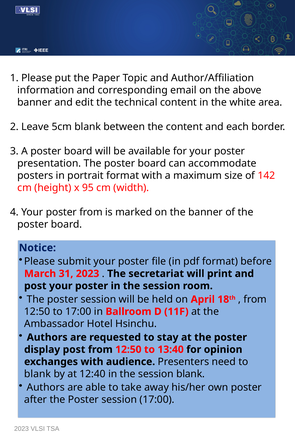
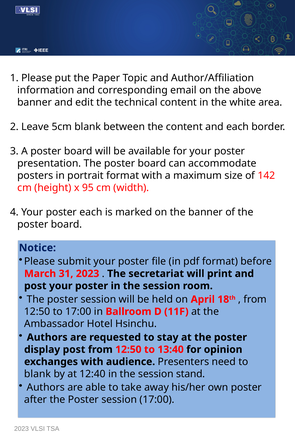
poster from: from -> each
session blank: blank -> stand
